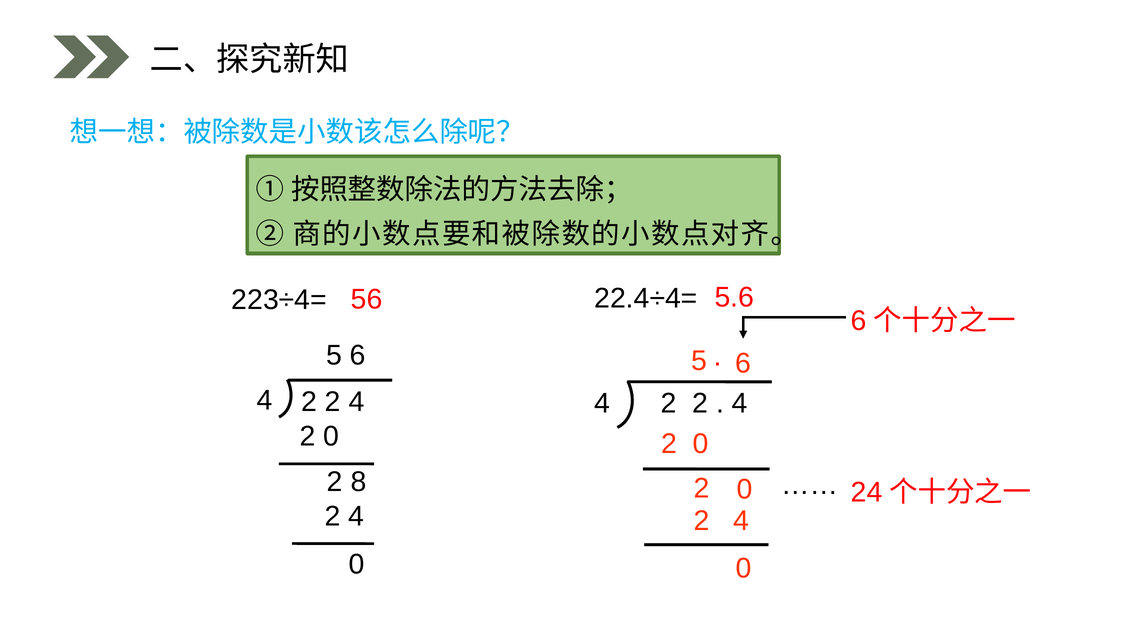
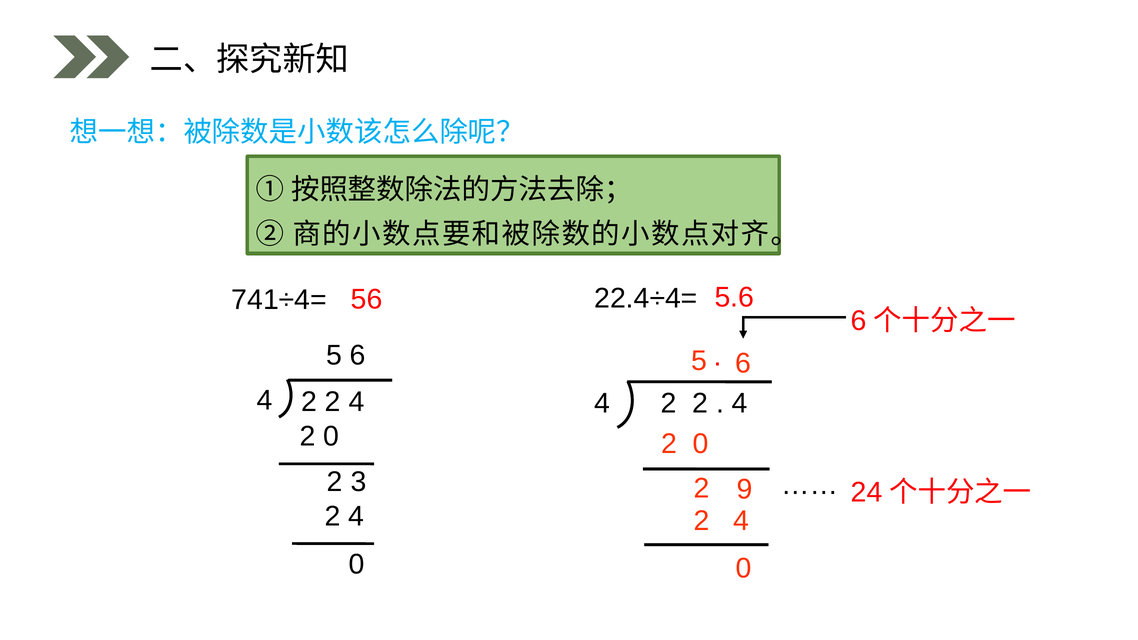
223÷4=: 223÷4= -> 741÷4=
8: 8 -> 3
0 at (745, 489): 0 -> 9
